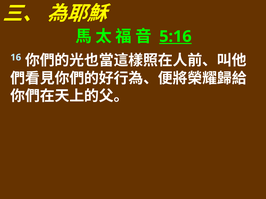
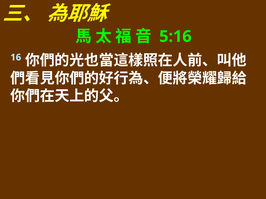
5:16 underline: present -> none
